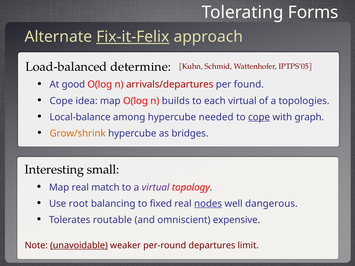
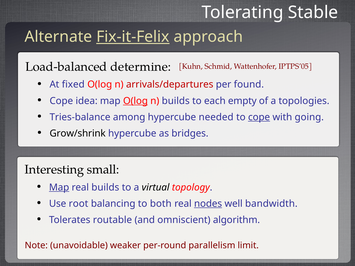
Forms: Forms -> Stable
good: good -> fixed
O(log at (135, 101) underline: none -> present
each virtual: virtual -> empty
Local-balance: Local-balance -> Tries-balance
graph: graph -> going
Grow/shrink colour: orange -> black
Map at (59, 188) underline: none -> present
real match: match -> builds
virtual at (156, 188) colour: purple -> black
fixed: fixed -> both
dangerous: dangerous -> bandwidth
expensive: expensive -> algorithm
unavoidable underline: present -> none
departures: departures -> parallelism
